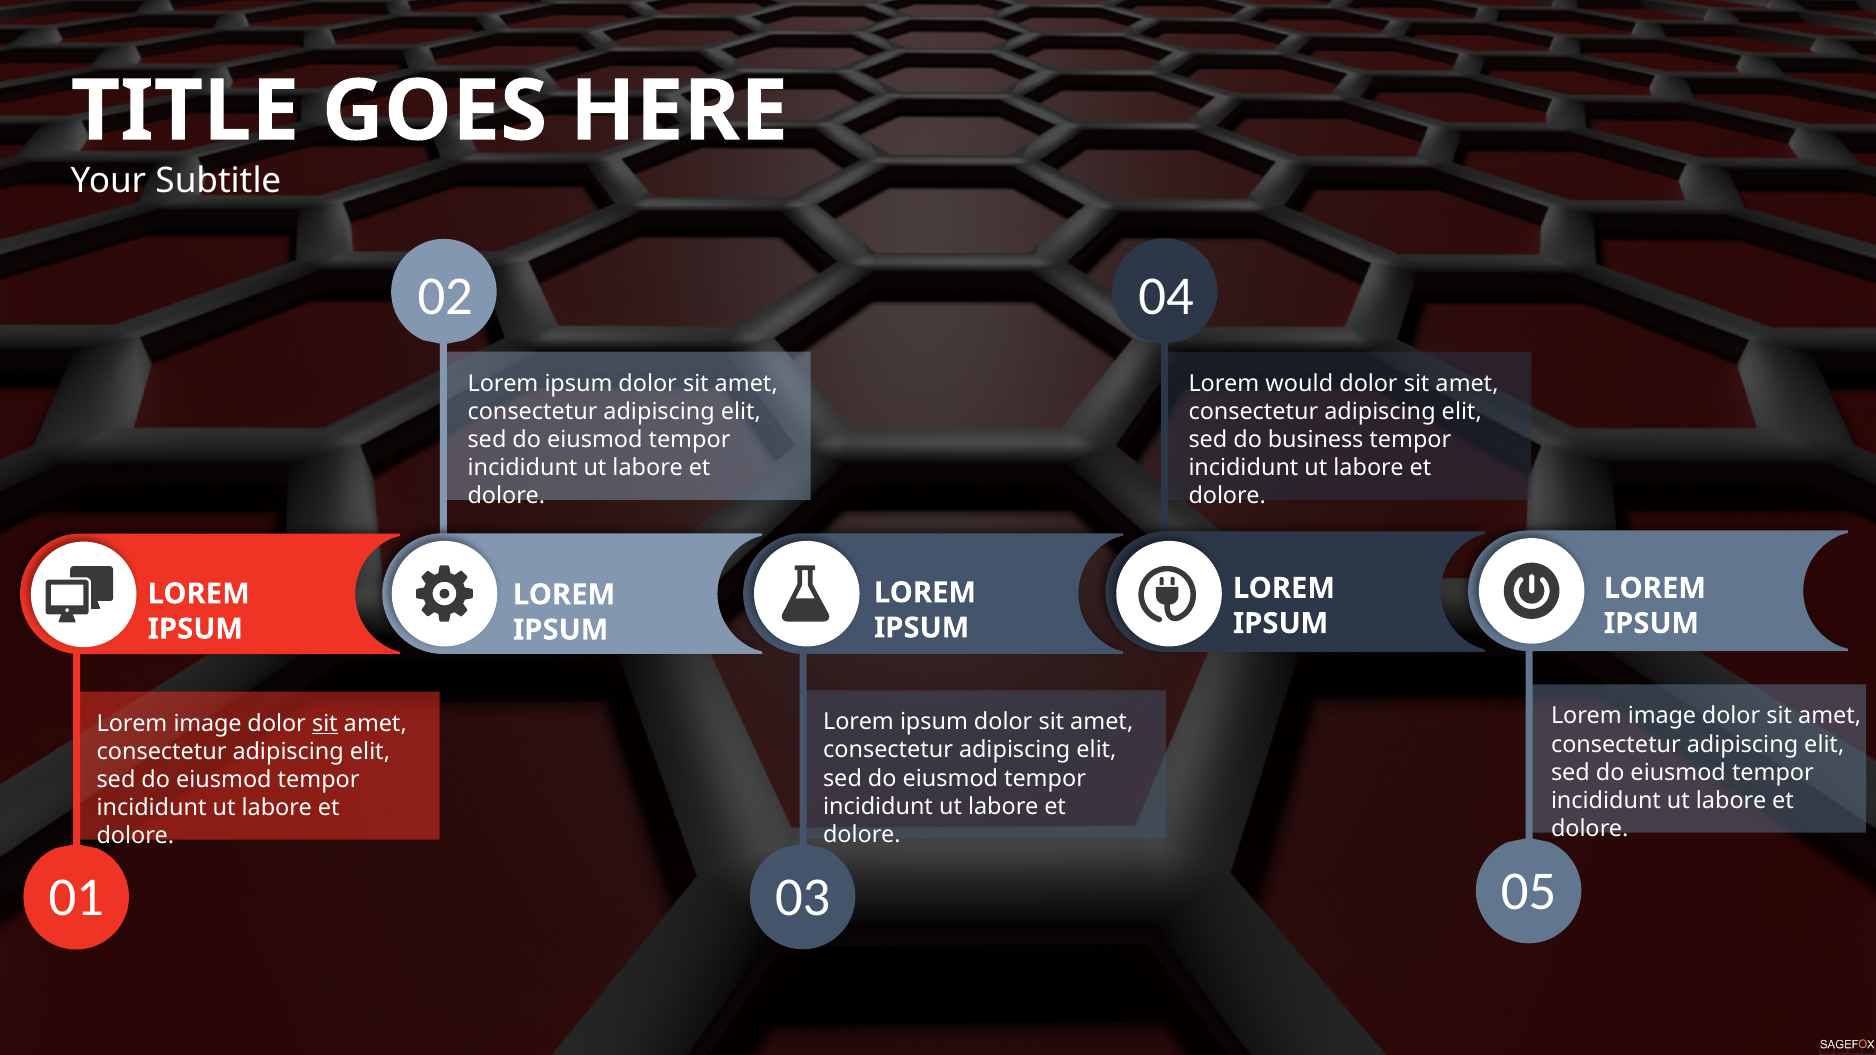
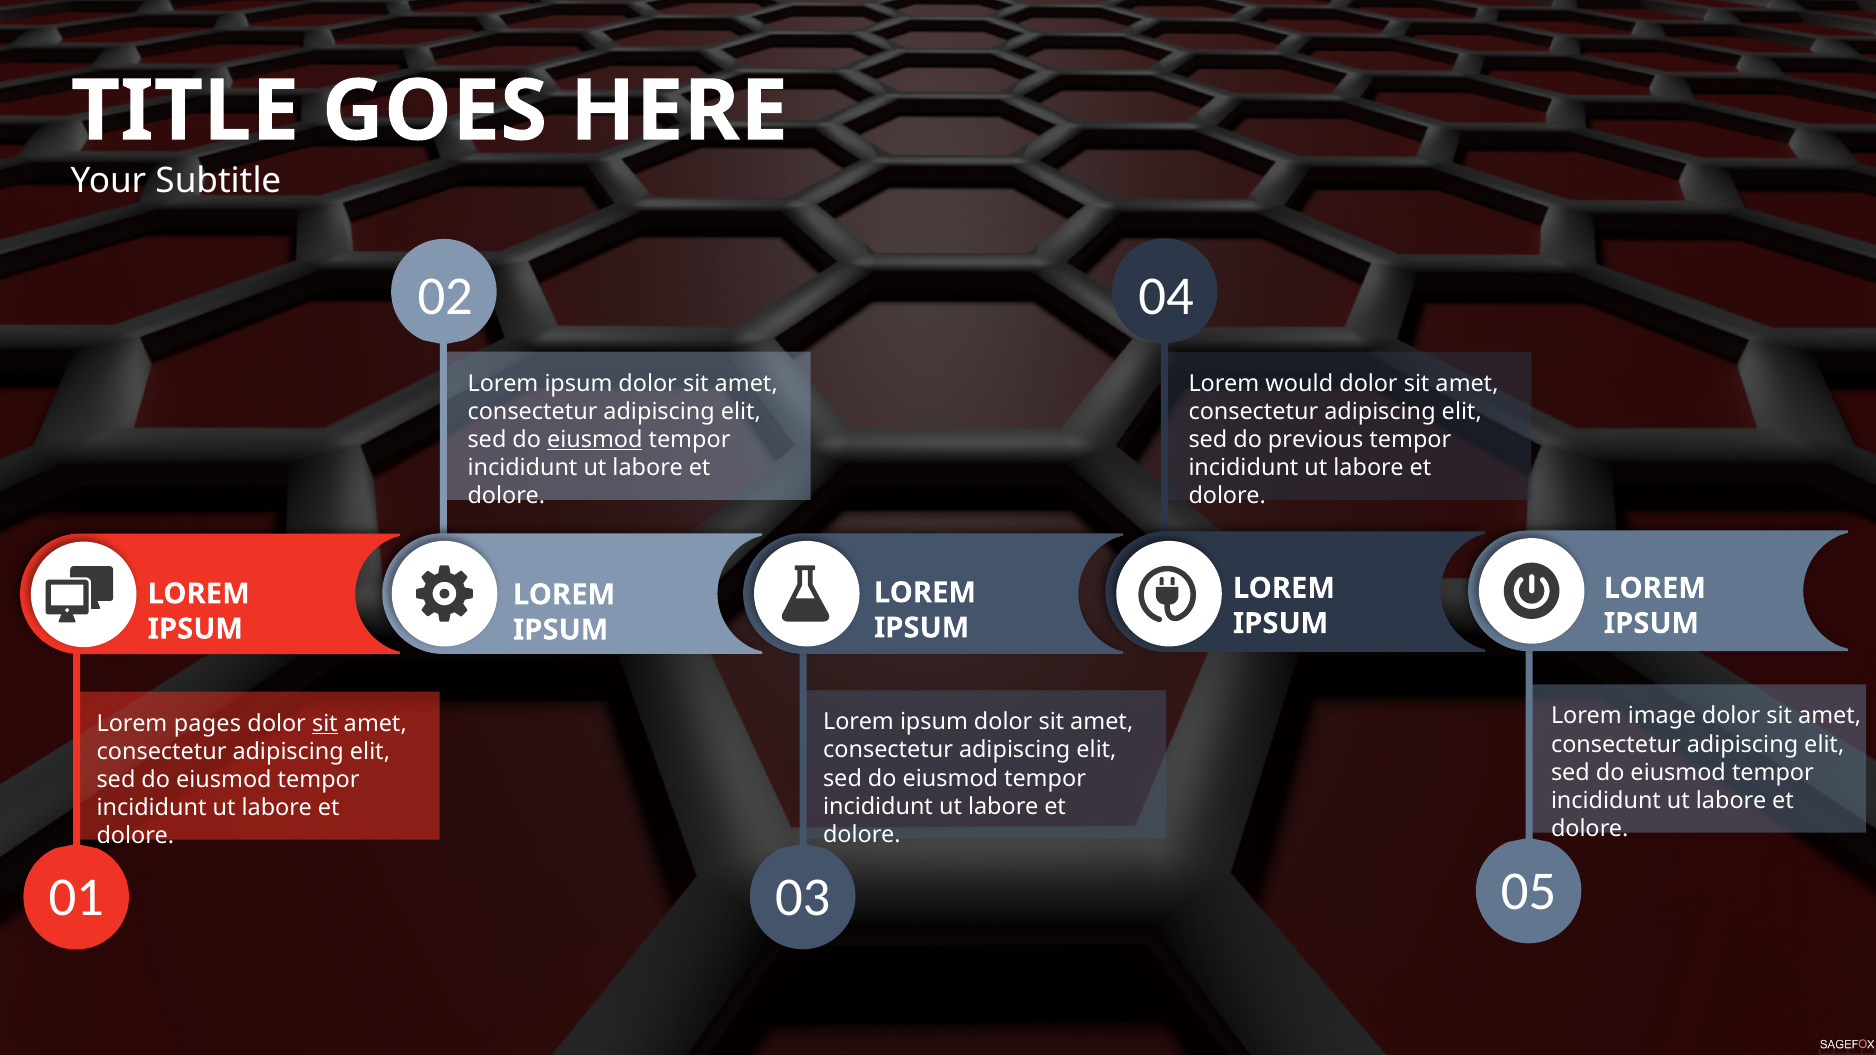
eiusmod at (595, 440) underline: none -> present
business: business -> previous
image at (208, 724): image -> pages
